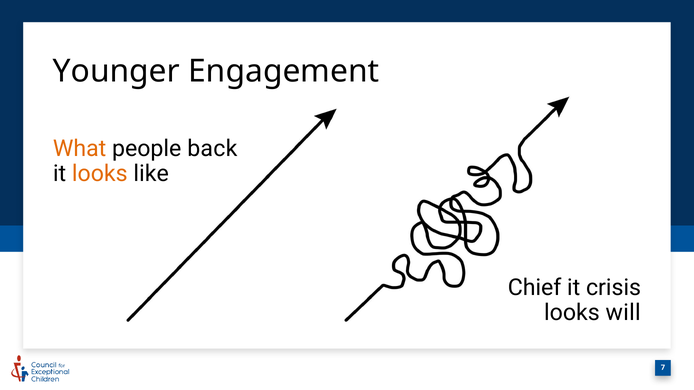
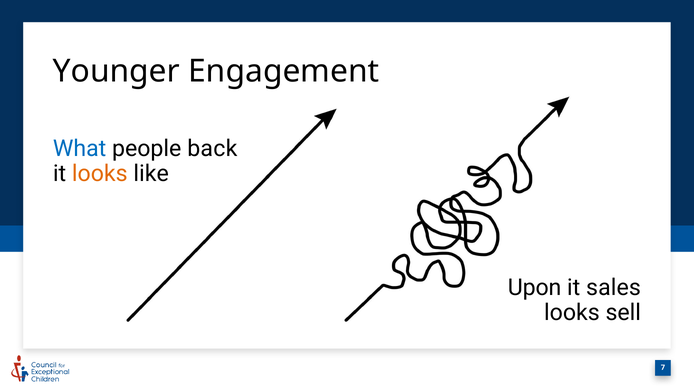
What colour: orange -> blue
Chief: Chief -> Upon
crisis: crisis -> sales
will: will -> sell
